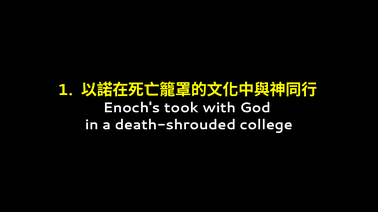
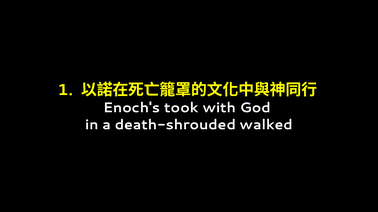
college: college -> walked
